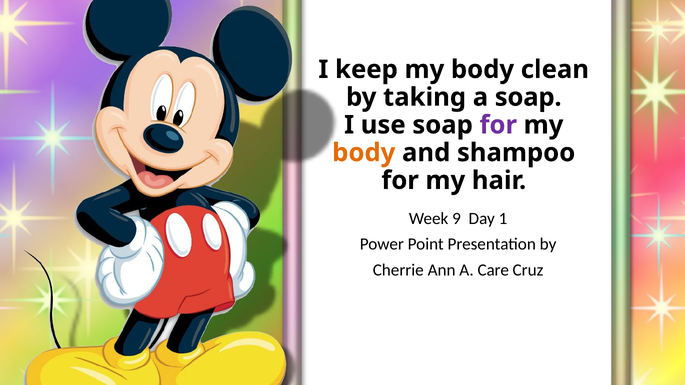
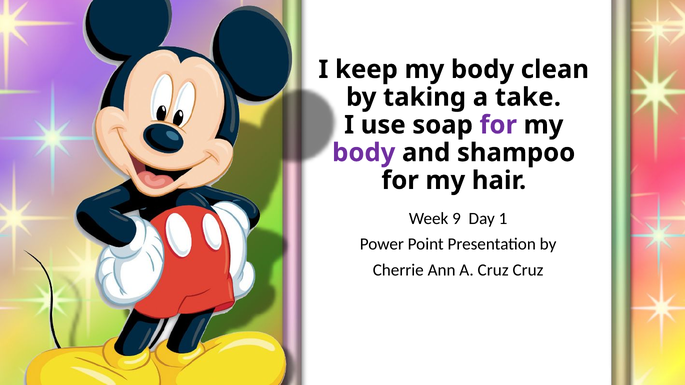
a soap: soap -> take
body at (364, 153) colour: orange -> purple
A Care: Care -> Cruz
